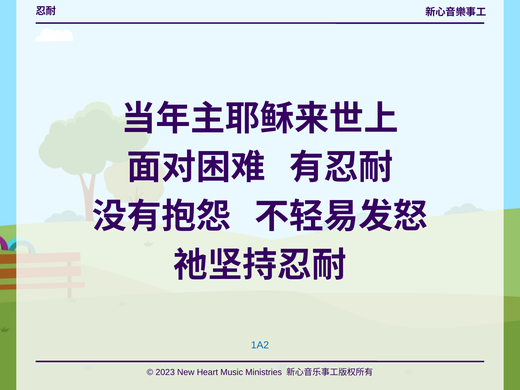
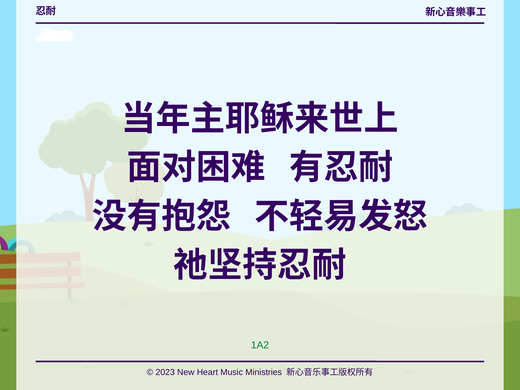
1A2 colour: blue -> green
